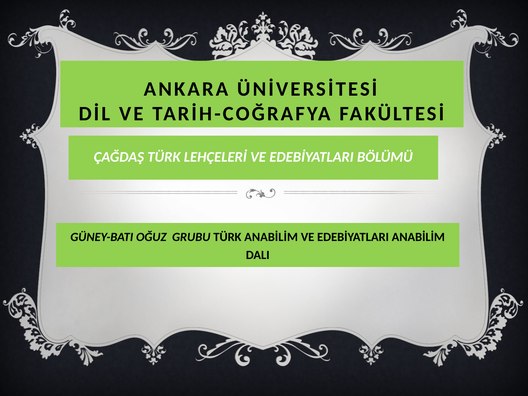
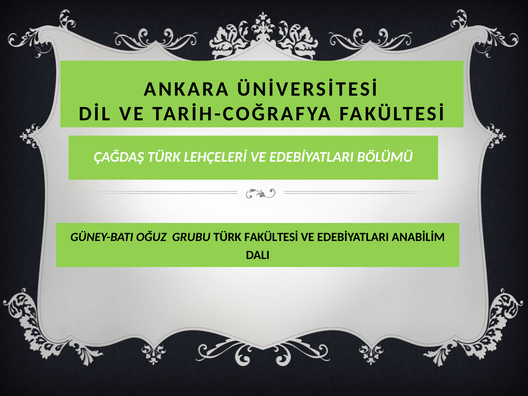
TÜRK ANABİLİM: ANABİLİM -> FAKÜLTESİ
